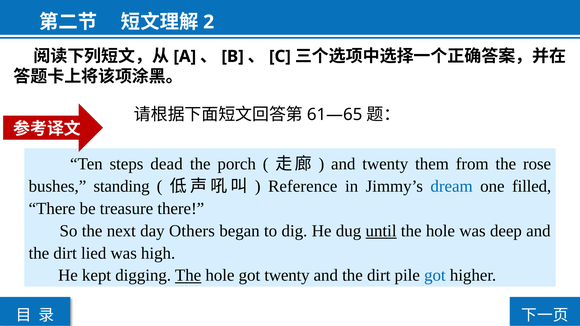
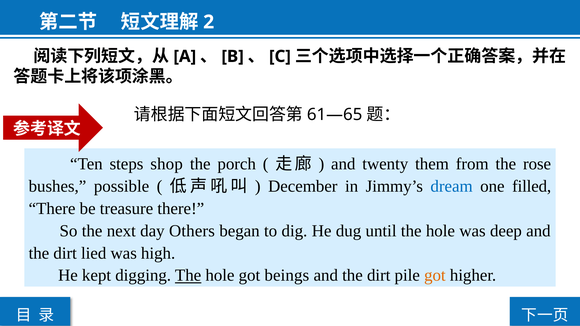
dead: dead -> shop
standing: standing -> possible
Reference: Reference -> December
until underline: present -> none
got twenty: twenty -> beings
got at (435, 276) colour: blue -> orange
